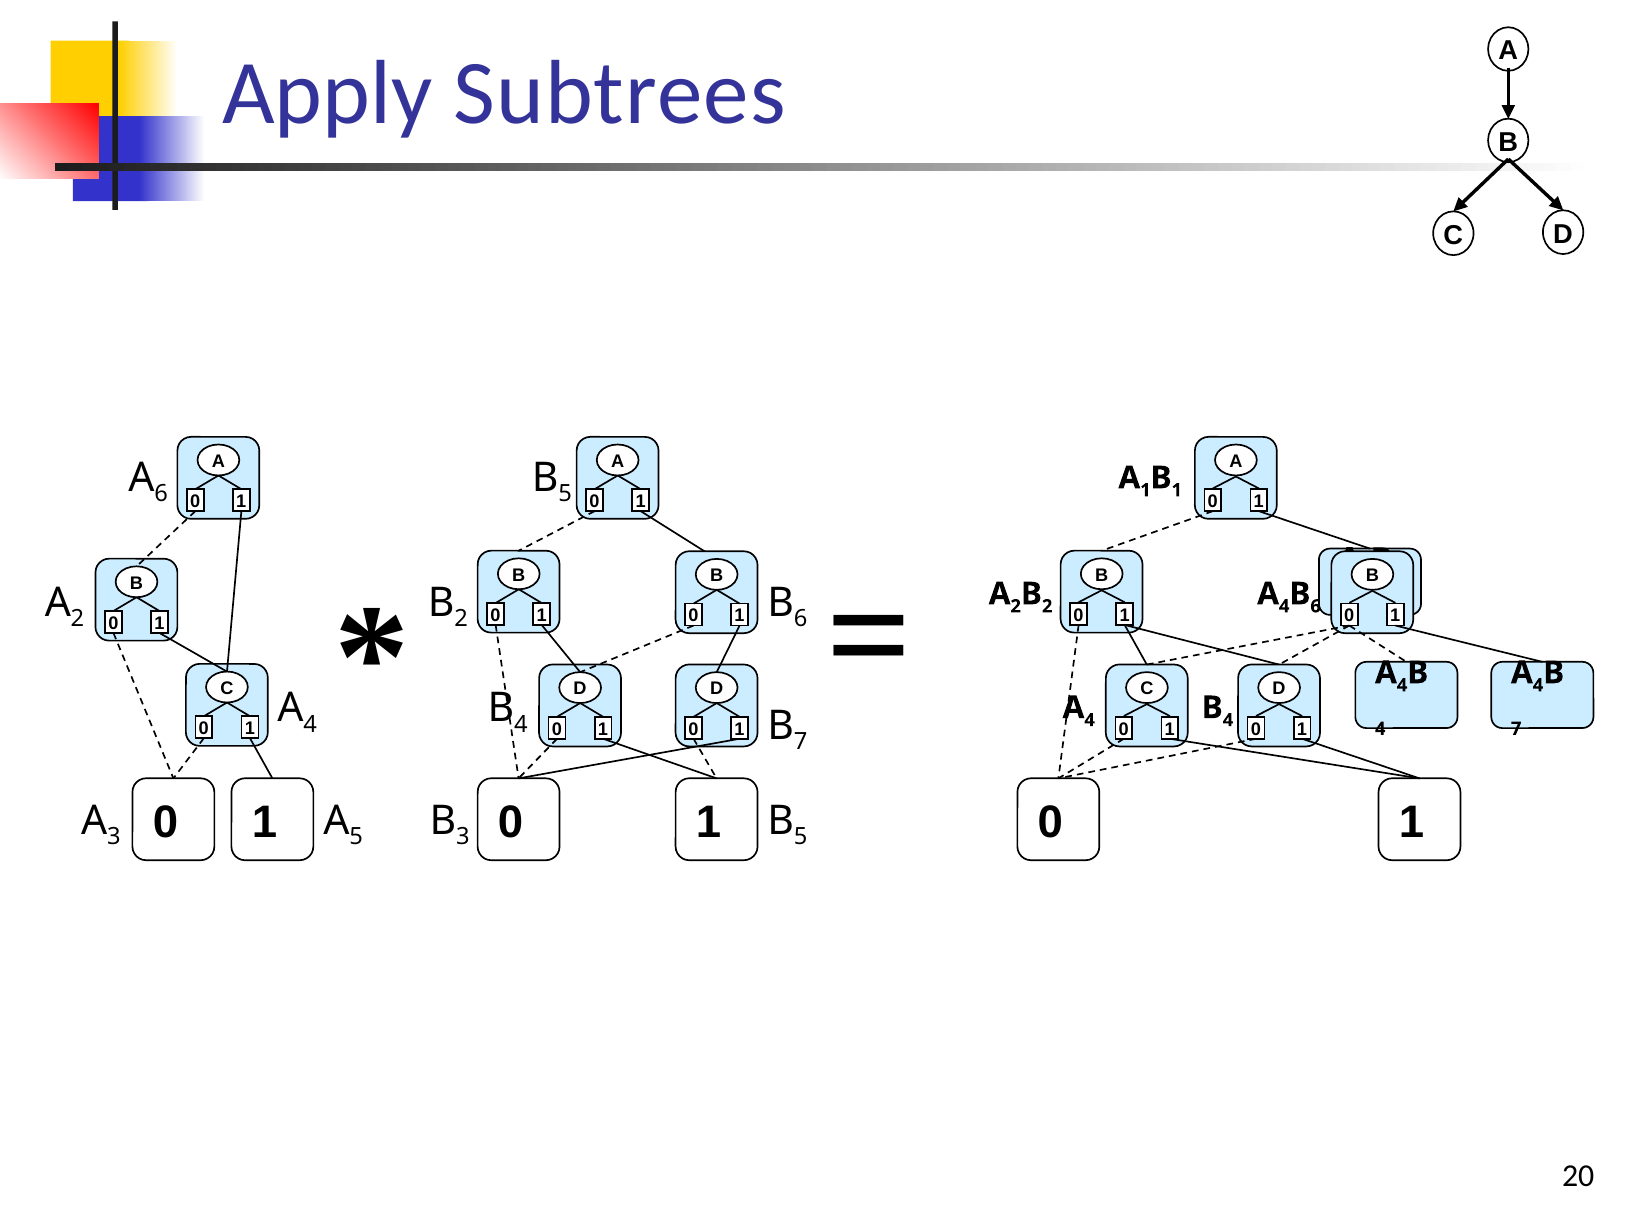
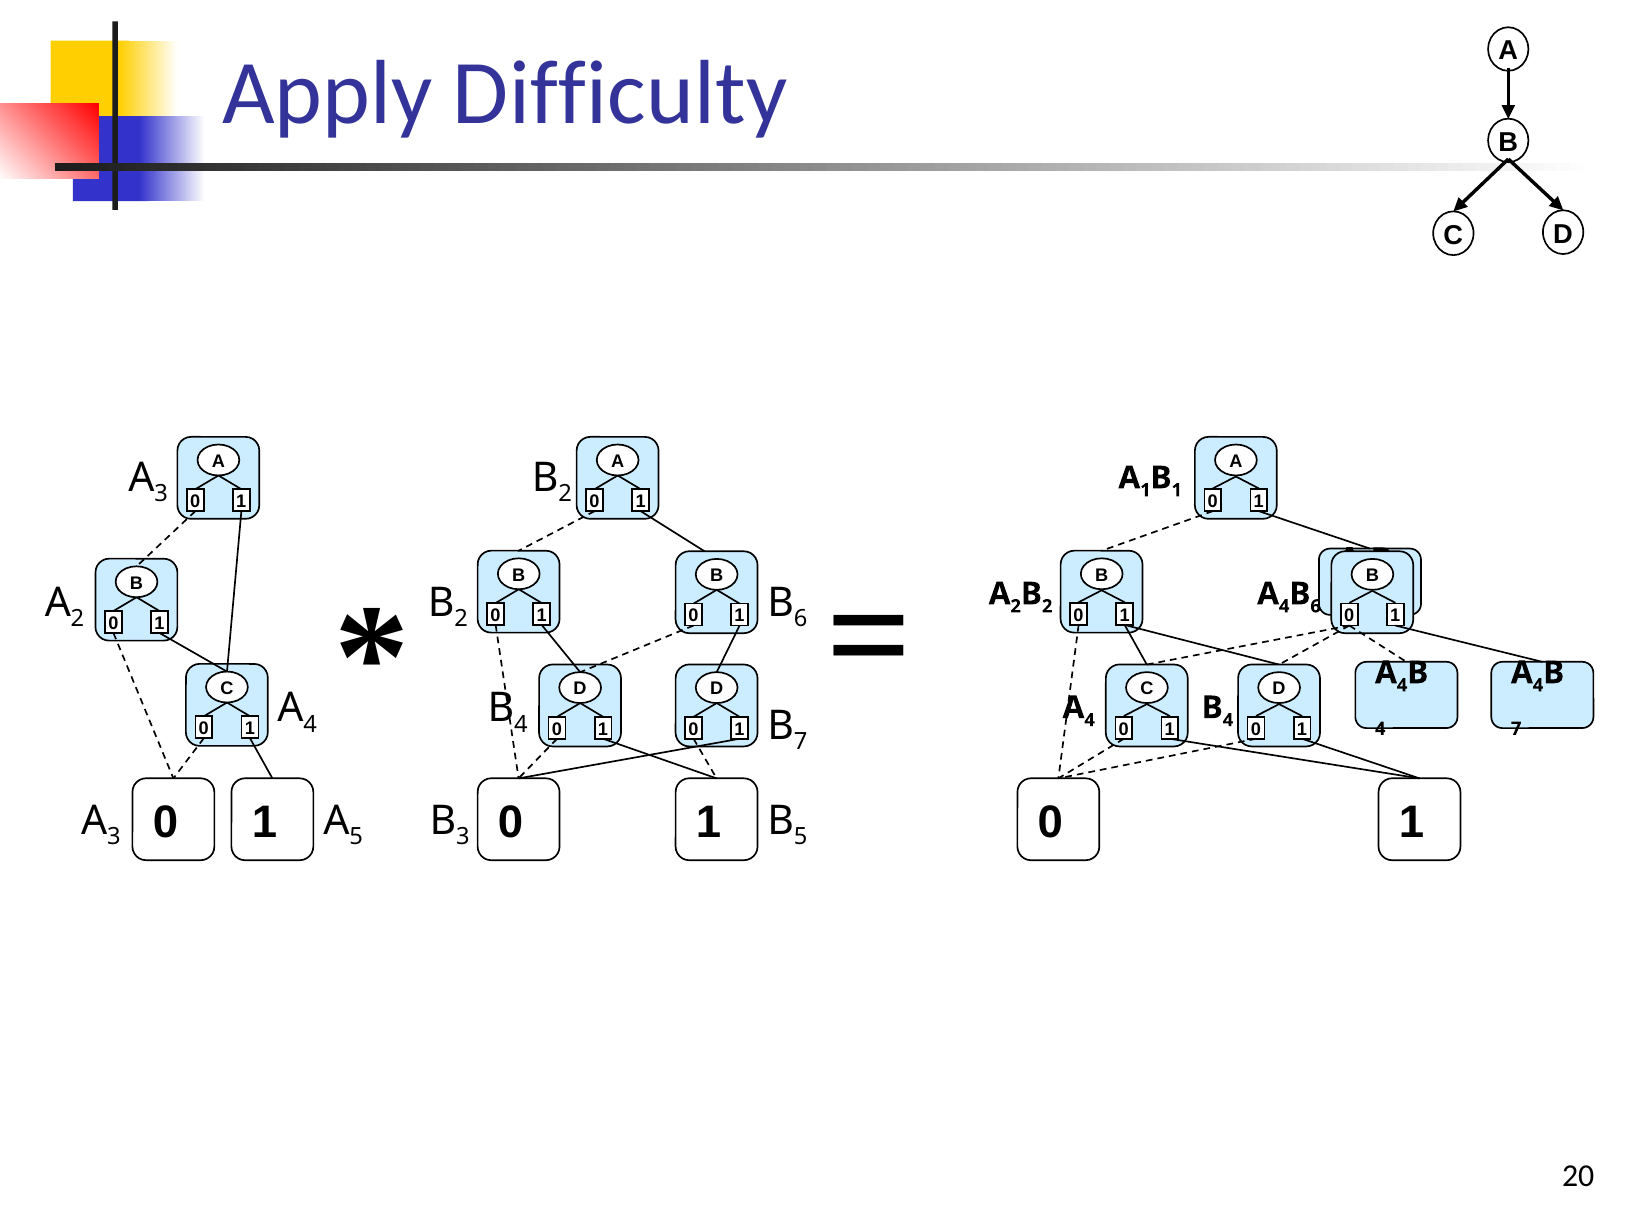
Subtrees: Subtrees -> Difficulty
6 at (161, 494): 6 -> 3
5 at (565, 494): 5 -> 2
